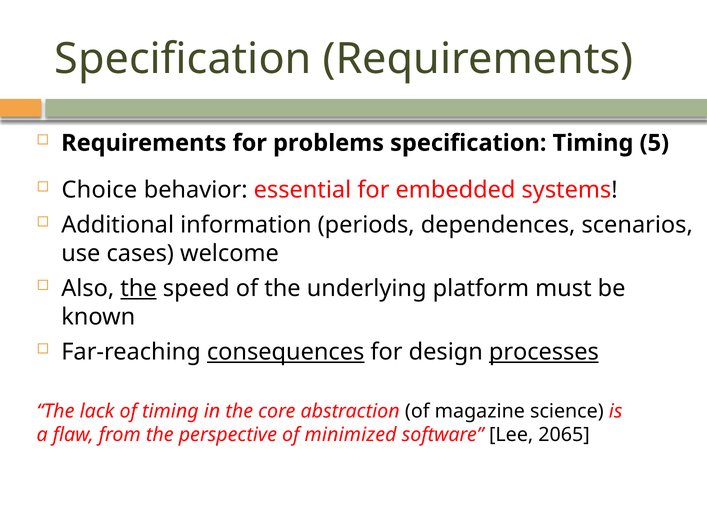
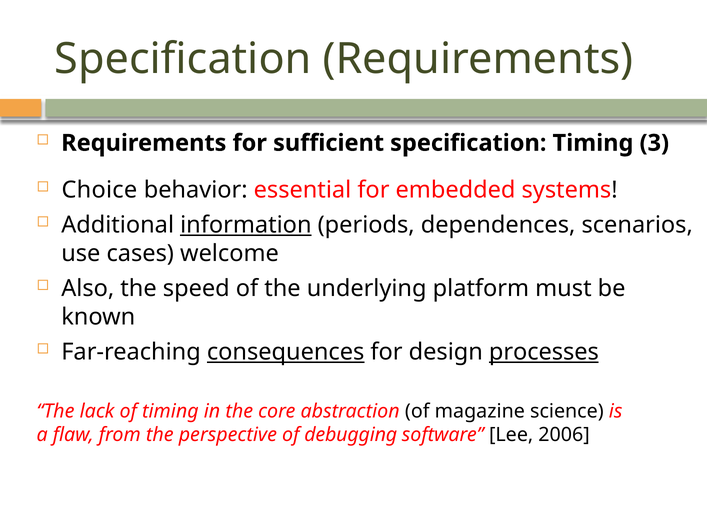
problems: problems -> sufficient
5: 5 -> 3
information underline: none -> present
the at (139, 289) underline: present -> none
minimized: minimized -> debugging
2065: 2065 -> 2006
